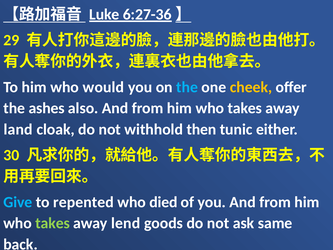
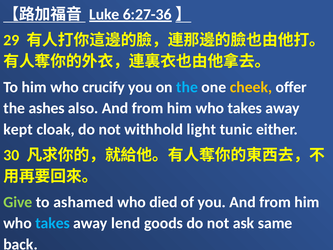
would: would -> crucify
land: land -> kept
then: then -> light
Give colour: light blue -> light green
repented: repented -> ashamed
takes at (53, 223) colour: light green -> light blue
